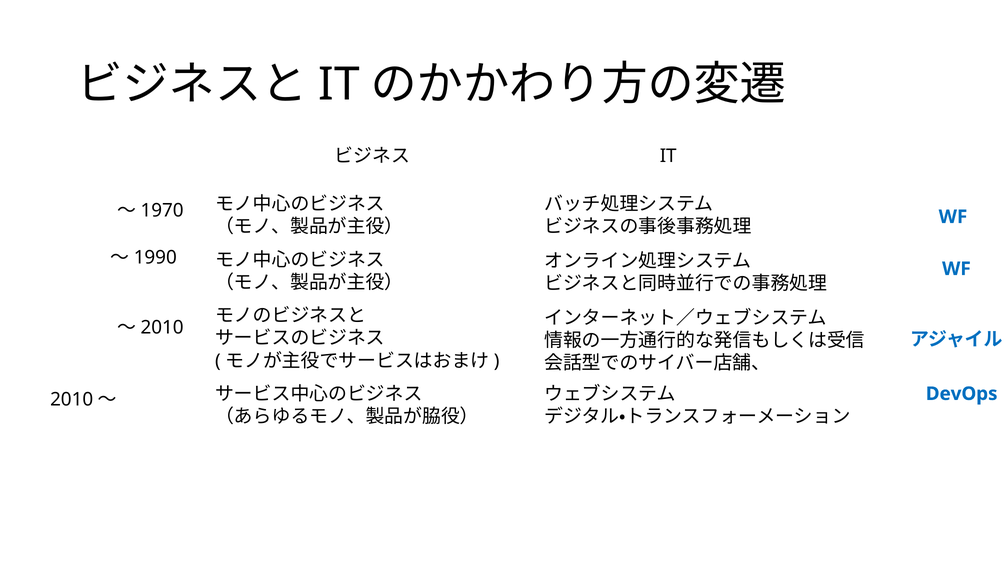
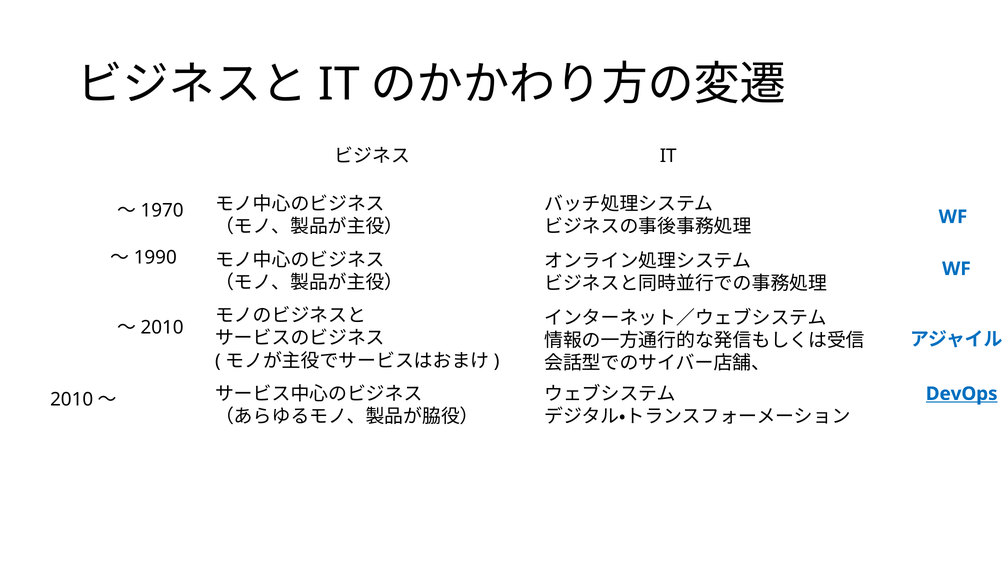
DevOps underline: none -> present
